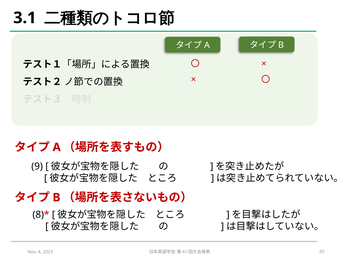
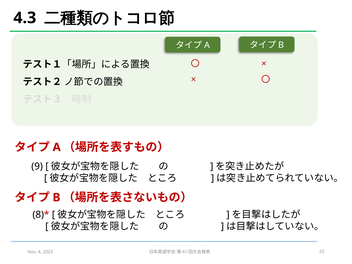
3.1: 3.1 -> 4.3
